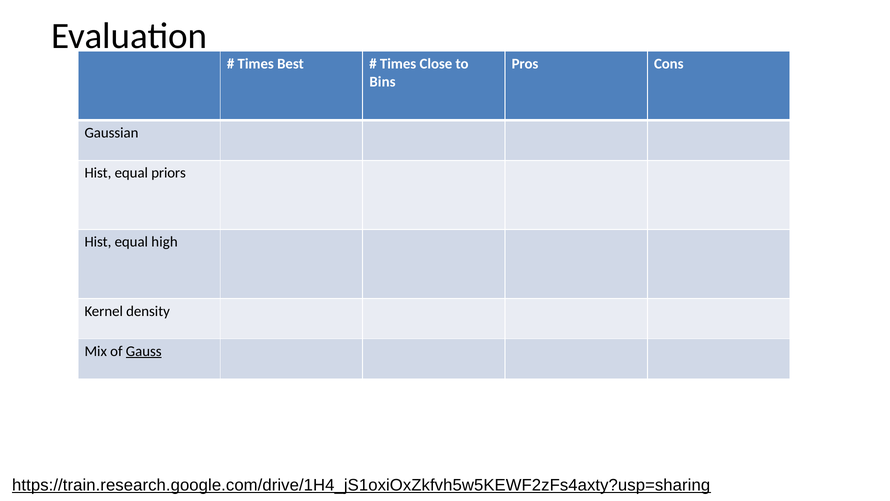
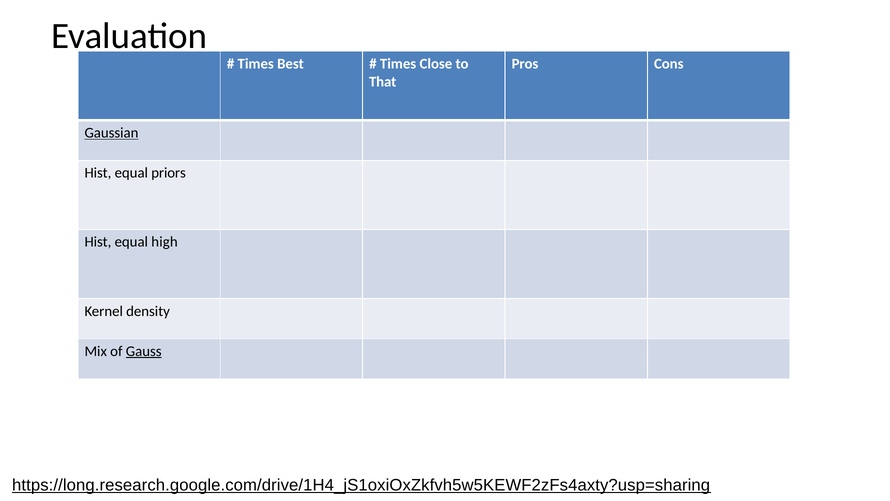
Bins: Bins -> That
Gaussian underline: none -> present
https://train.research.google.com/drive/1H4_jS1oxiOxZkfvh5w5KEWF2zFs4axty?usp=sharing: https://train.research.google.com/drive/1H4_jS1oxiOxZkfvh5w5KEWF2zFs4axty?usp=sharing -> https://long.research.google.com/drive/1H4_jS1oxiOxZkfvh5w5KEWF2zFs4axty?usp=sharing
